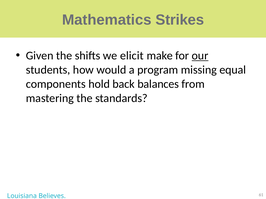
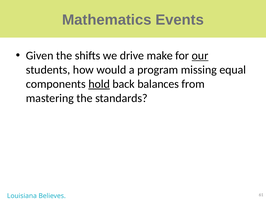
Strikes: Strikes -> Events
elicit: elicit -> drive
hold underline: none -> present
